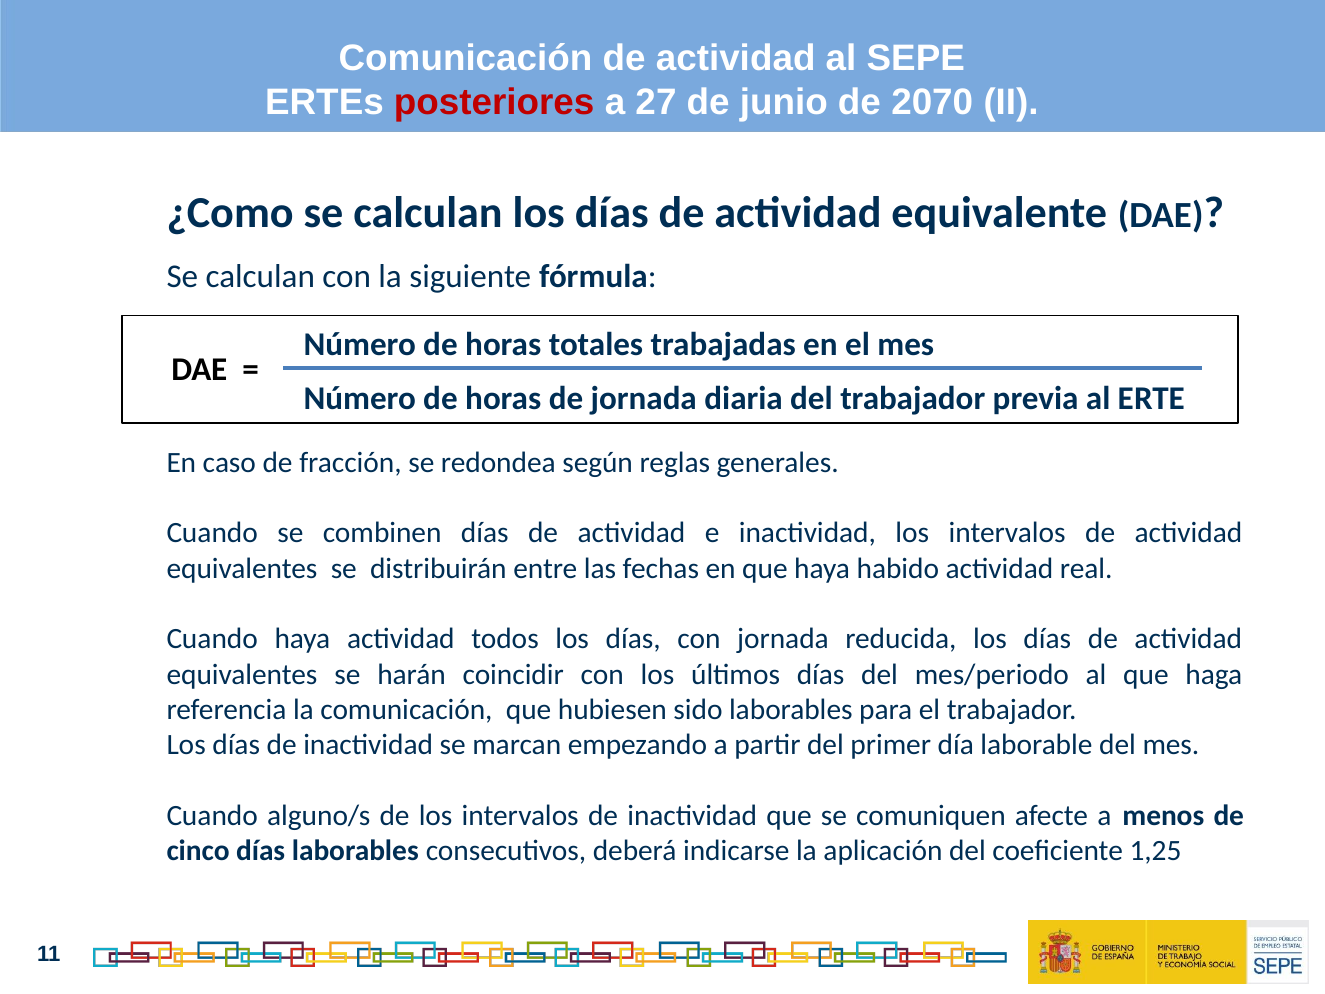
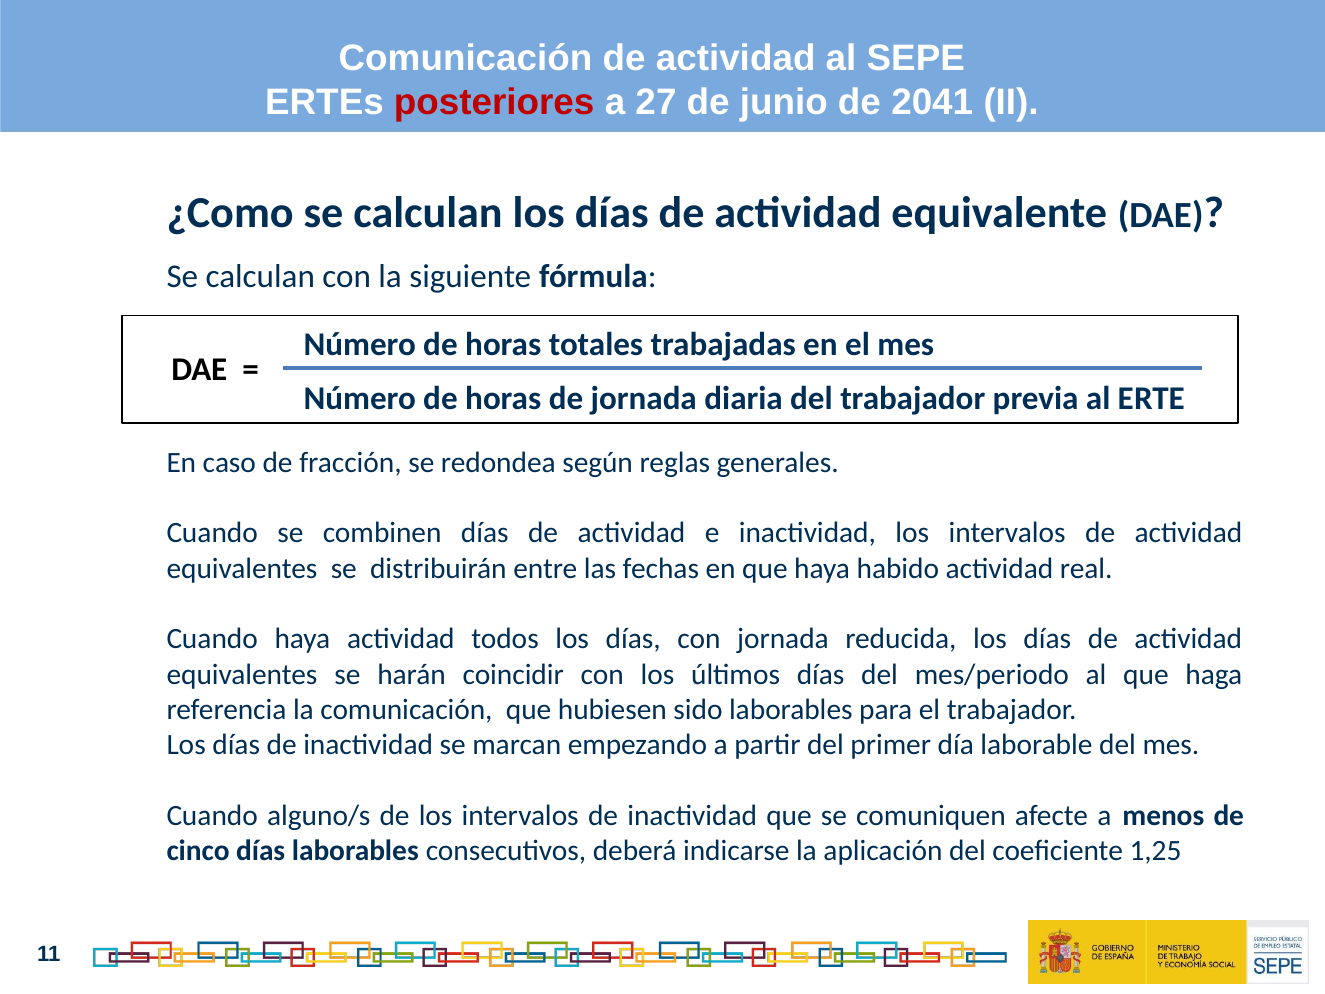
2070: 2070 -> 2041
